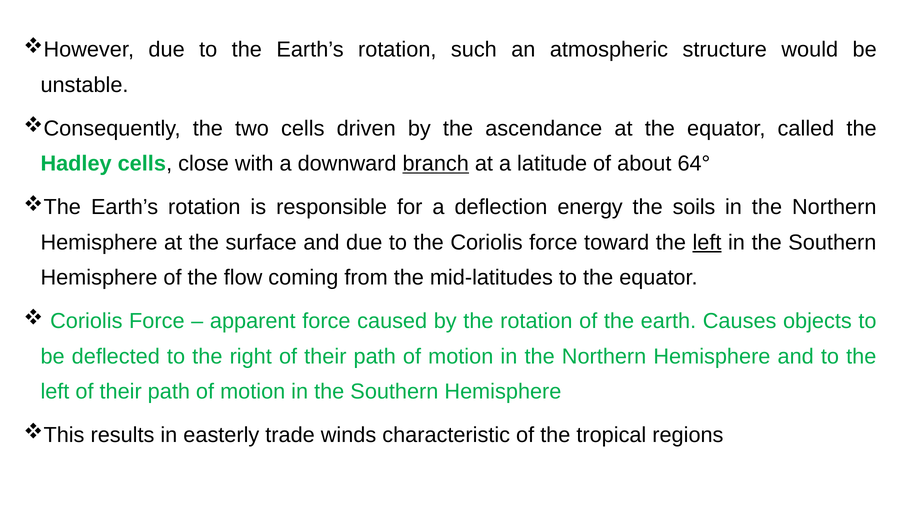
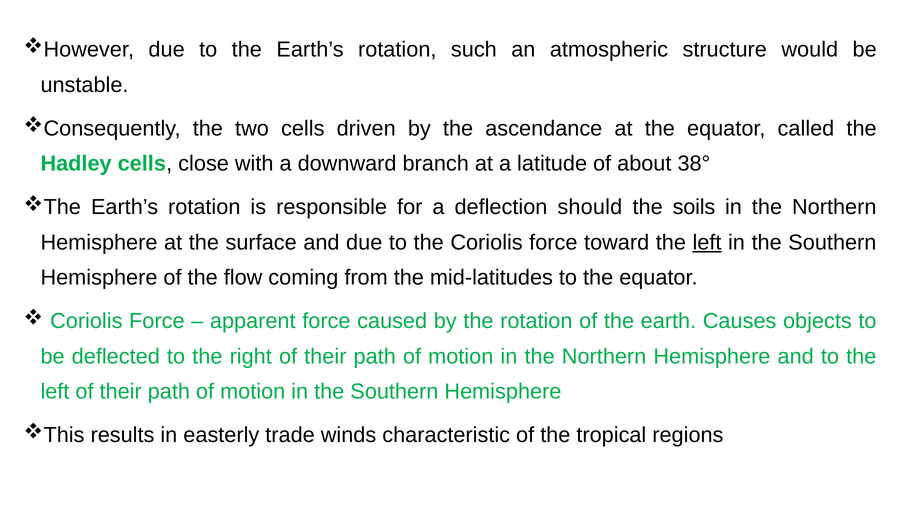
branch underline: present -> none
64°: 64° -> 38°
energy: energy -> should
